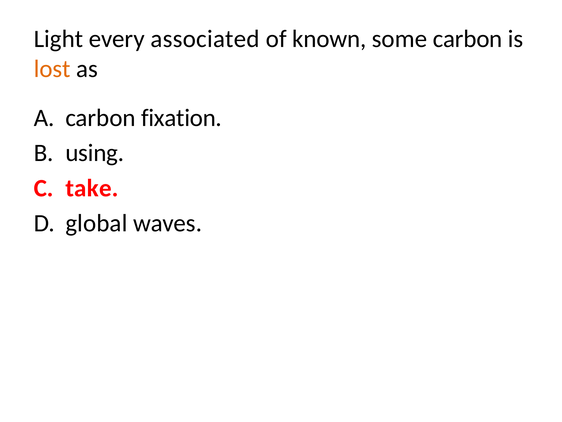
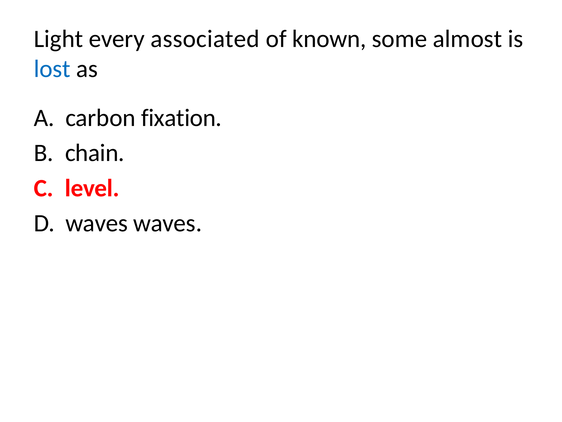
some carbon: carbon -> almost
lost colour: orange -> blue
using: using -> chain
take: take -> level
global at (96, 223): global -> waves
